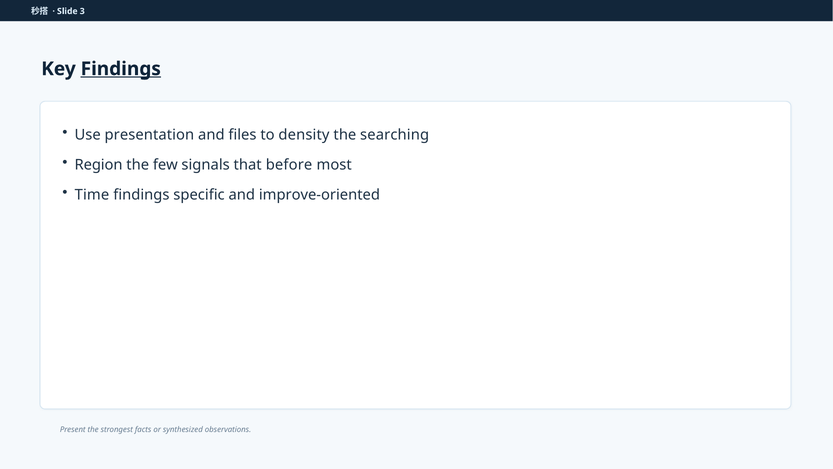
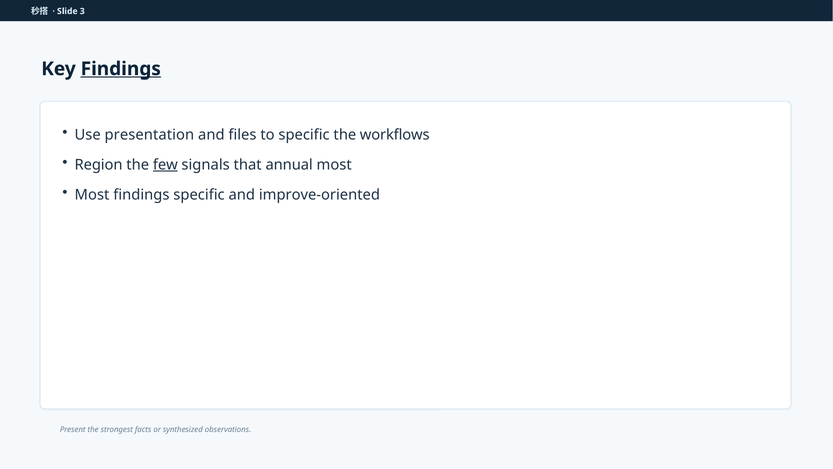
to density: density -> specific
searching: searching -> workflows
few underline: none -> present
before: before -> annual
Time at (92, 195): Time -> Most
